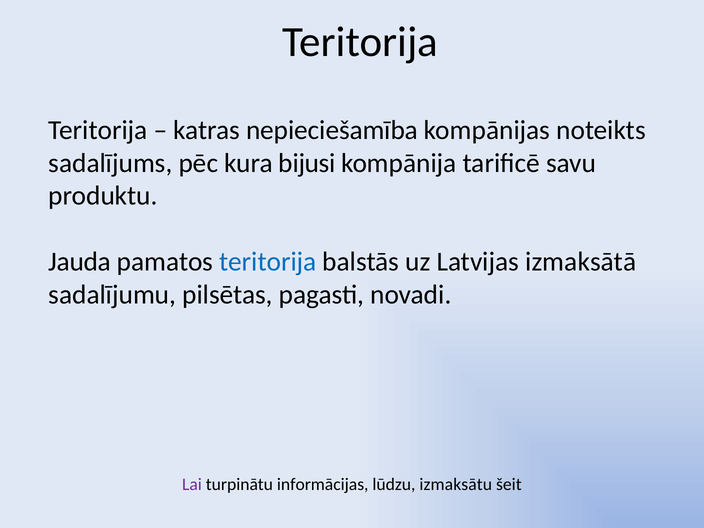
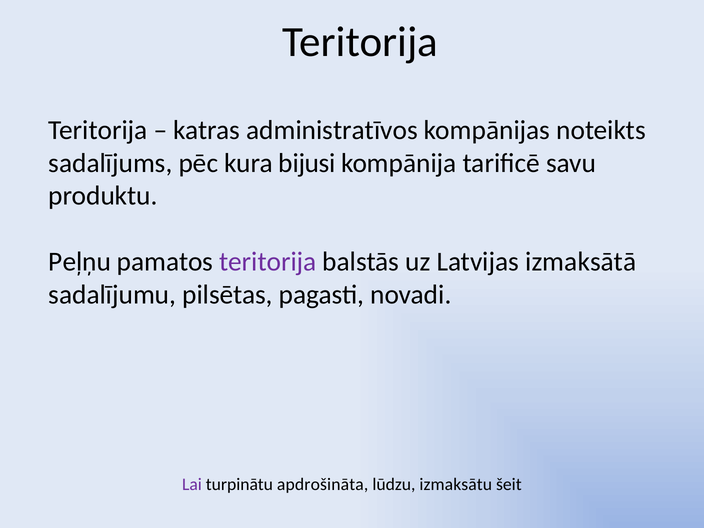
nepieciešamība: nepieciešamība -> administratīvos
Jauda: Jauda -> Peļņu
teritorija at (268, 262) colour: blue -> purple
informācijas: informācijas -> apdrošināta
